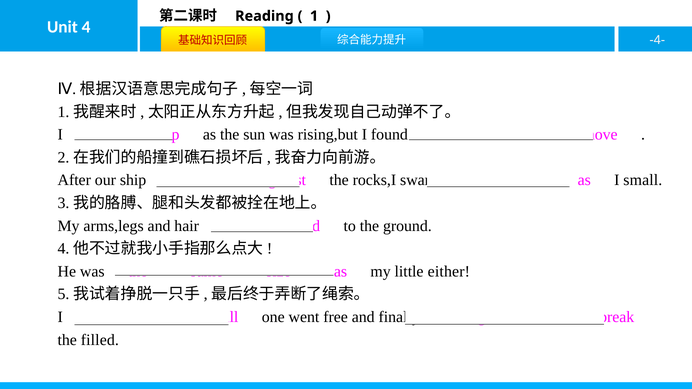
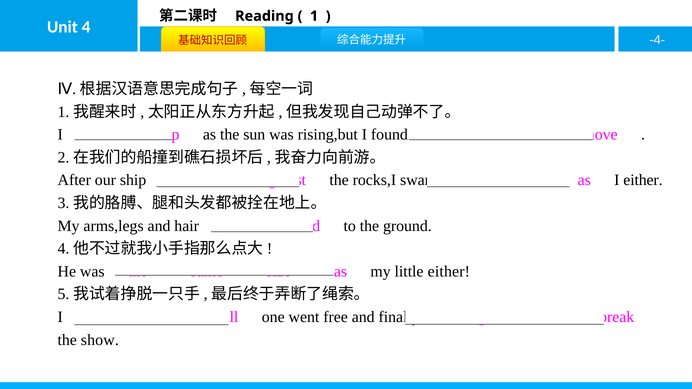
I small: small -> either
filled: filled -> show
